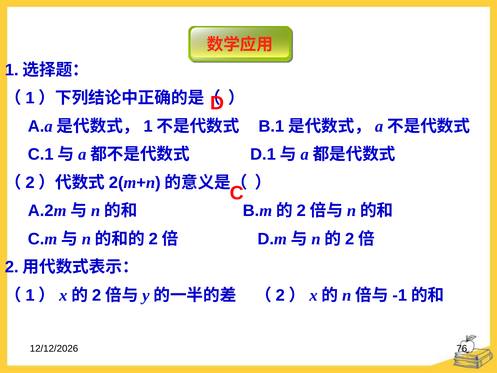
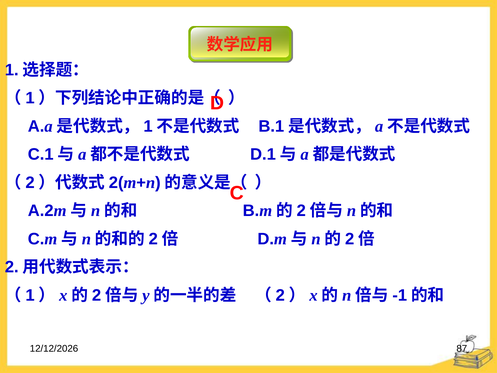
76: 76 -> 87
